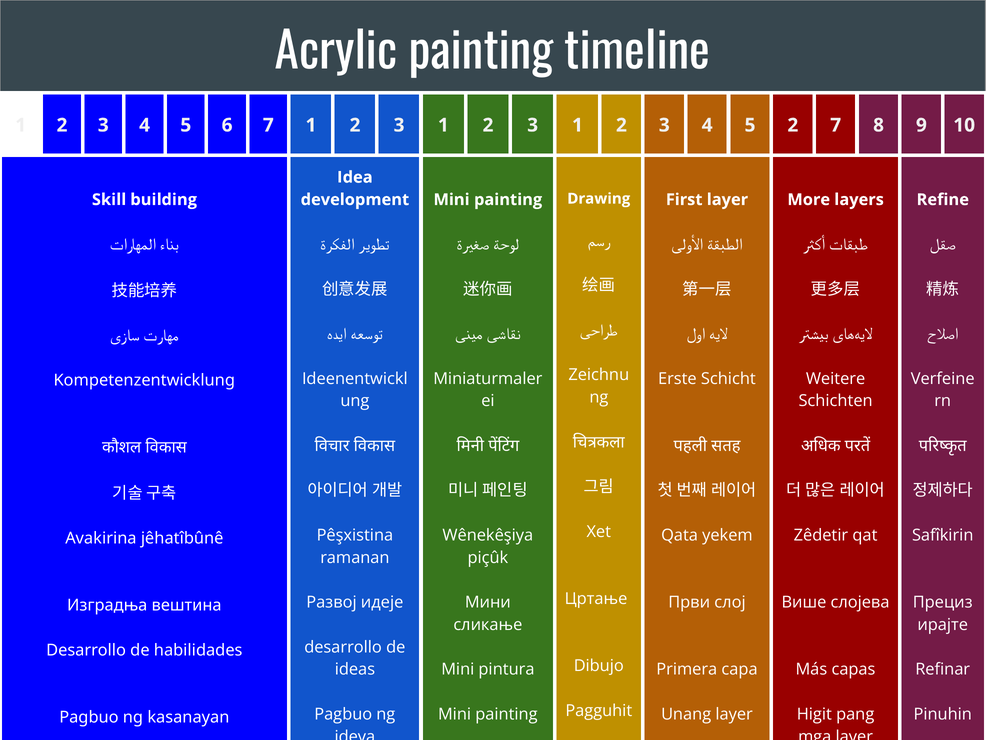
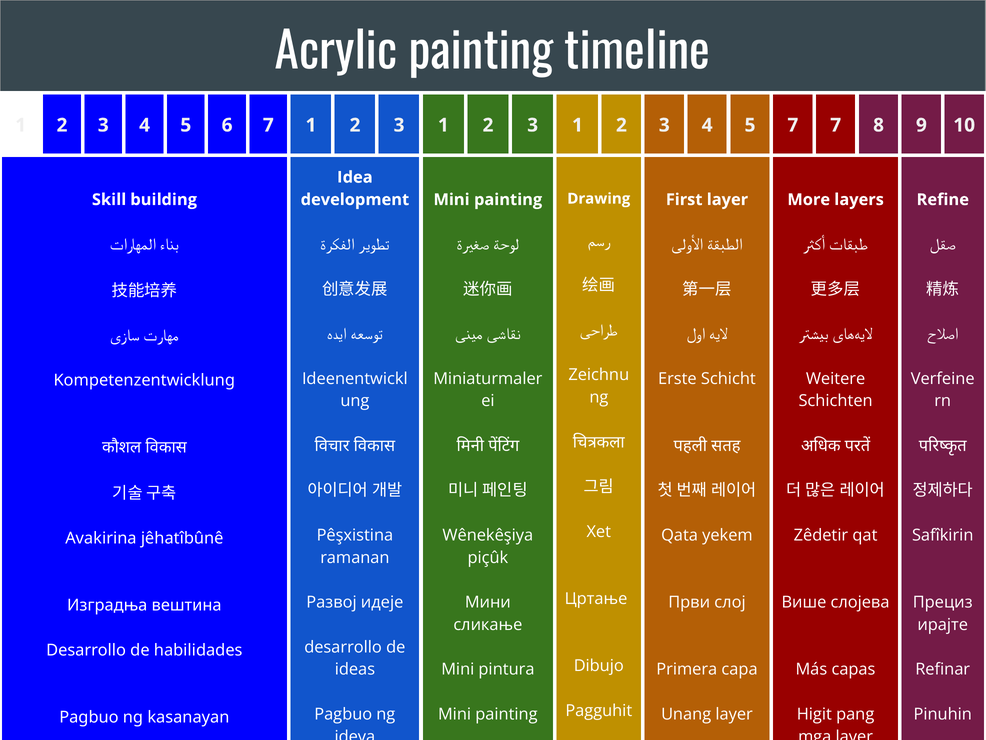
5 2: 2 -> 7
